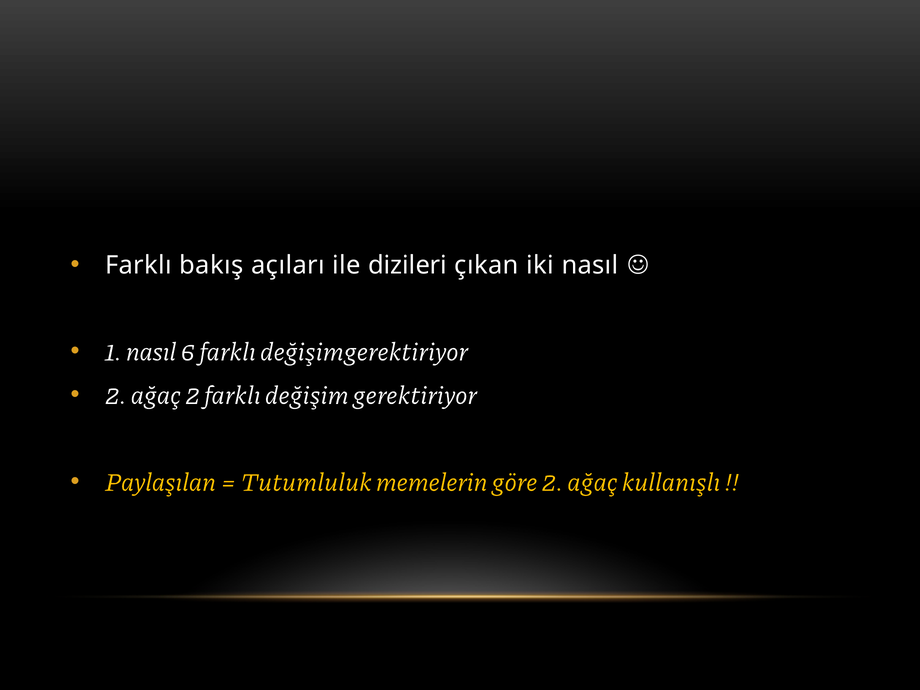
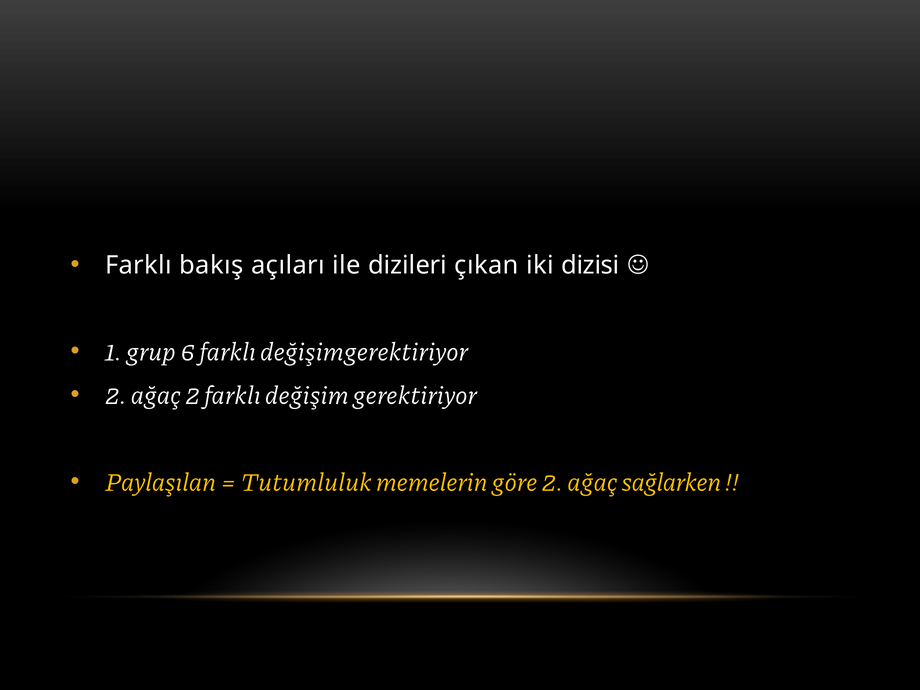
iki nasıl: nasıl -> dizisi
1 nasıl: nasıl -> grup
kullanışlı: kullanışlı -> sağlarken
